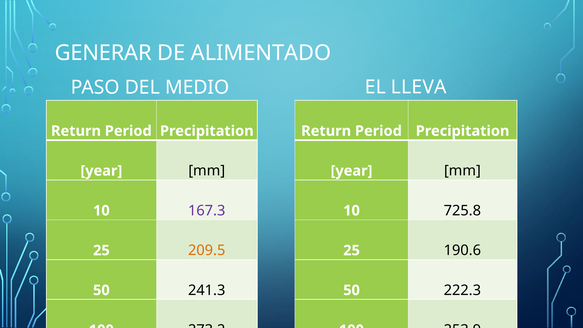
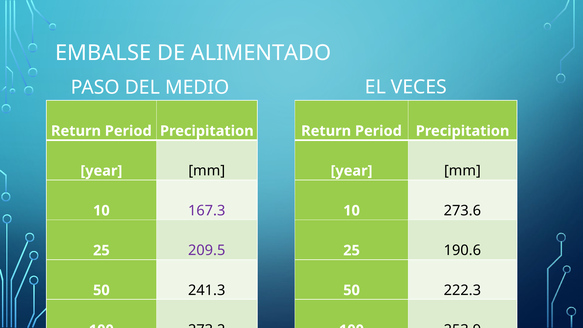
GENERAR: GENERAR -> EMBALSE
LLEVA: LLEVA -> VECES
725.8: 725.8 -> 273.6
209.5 colour: orange -> purple
